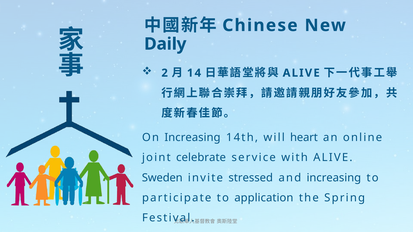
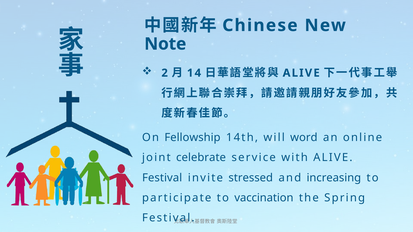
Daily: Daily -> Note
On Increasing: Increasing -> Fellowship
heart: heart -> word
Sweden at (162, 178): Sweden -> Festival
application: application -> vaccination
